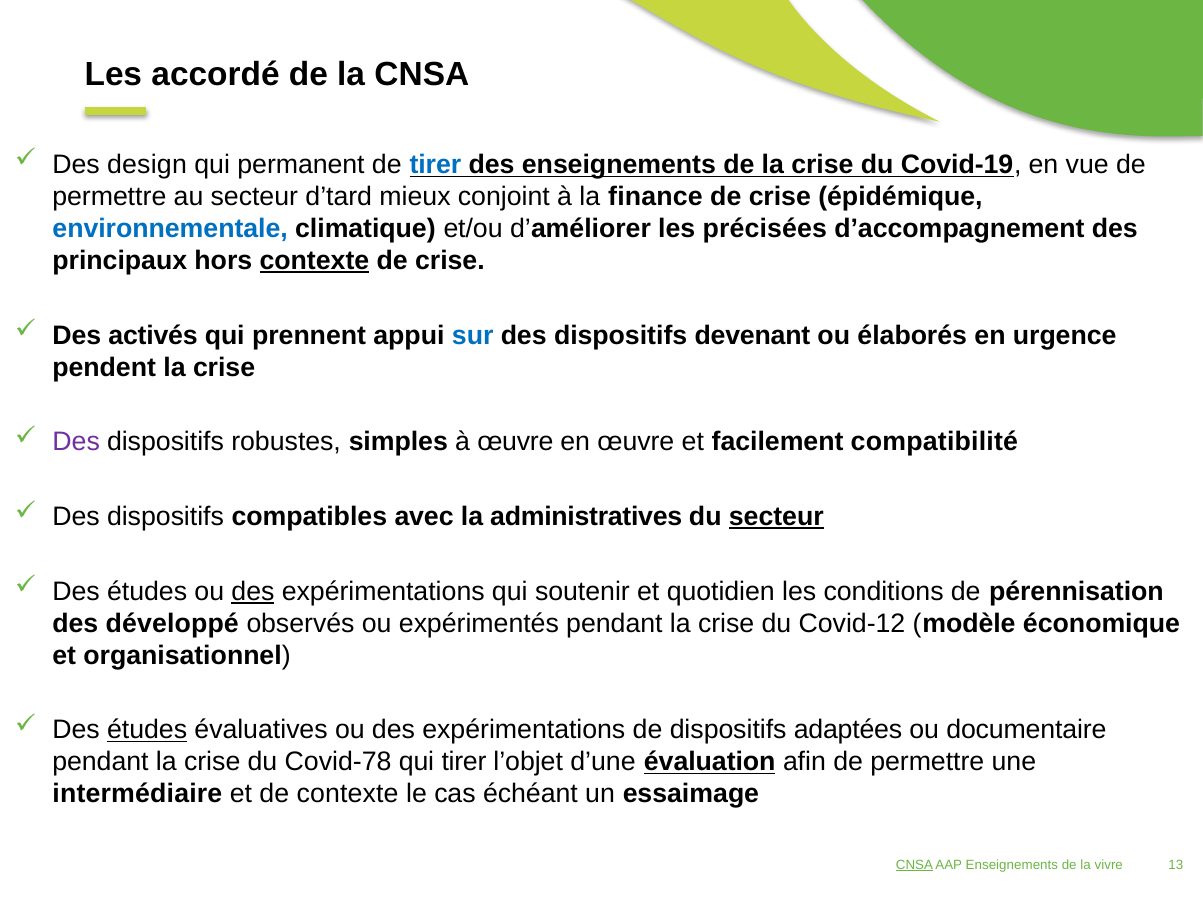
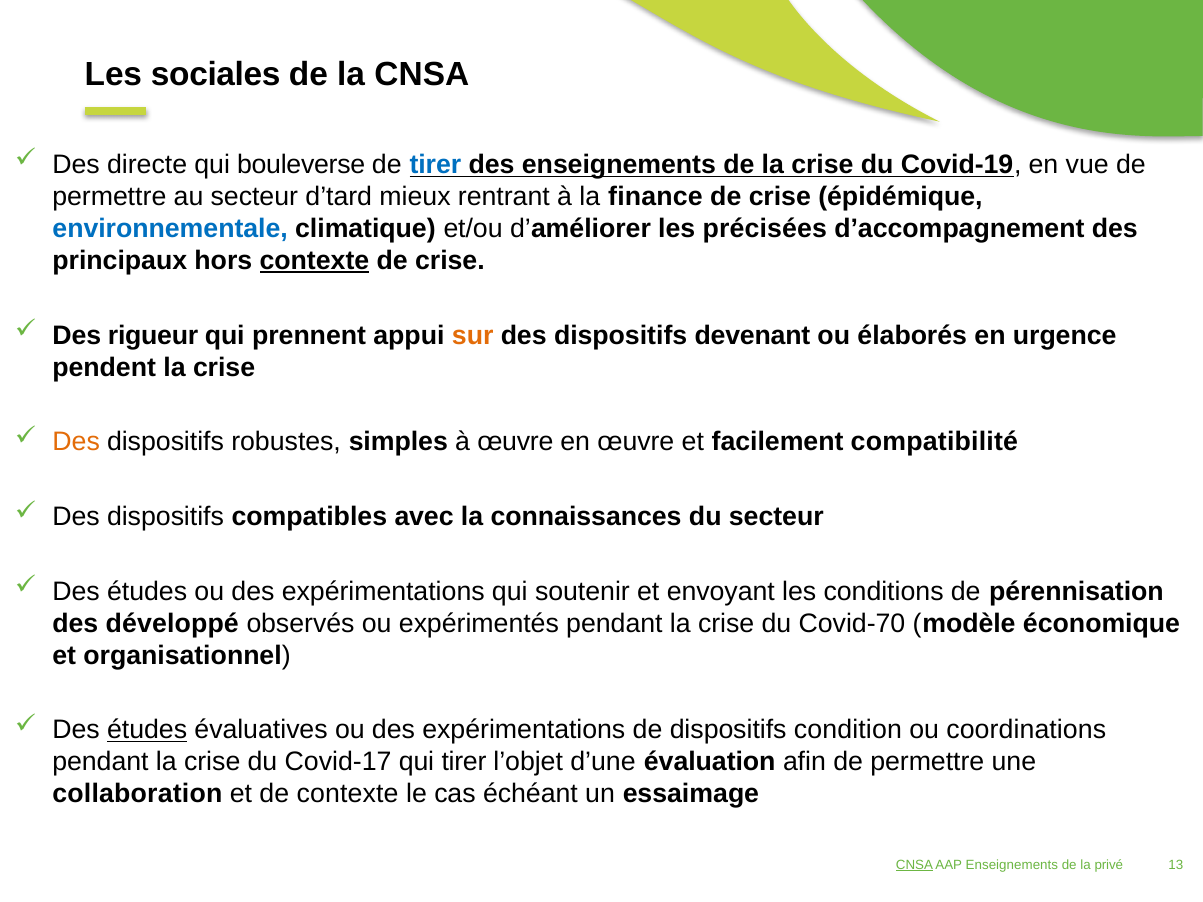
accordé: accordé -> sociales
design: design -> directe
permanent: permanent -> bouleverse
conjoint: conjoint -> rentrant
activés: activés -> rigueur
sur colour: blue -> orange
Des at (76, 442) colour: purple -> orange
administratives: administratives -> connaissances
secteur at (776, 517) underline: present -> none
des at (253, 592) underline: present -> none
quotidien: quotidien -> envoyant
Covid-12: Covid-12 -> Covid-70
adaptées: adaptées -> condition
documentaire: documentaire -> coordinations
Covid-78: Covid-78 -> Covid-17
évaluation underline: present -> none
intermédiaire: intermédiaire -> collaboration
vivre: vivre -> privé
